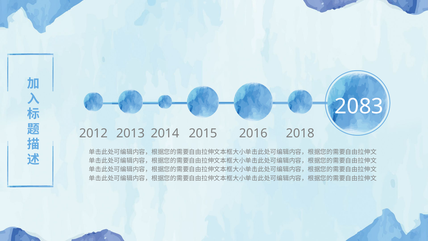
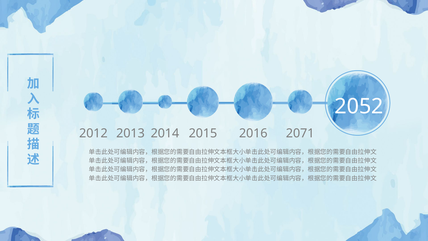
2083: 2083 -> 2052
2018: 2018 -> 2071
